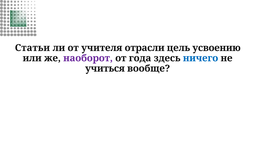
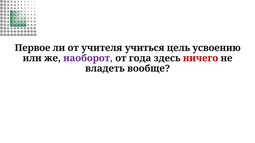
Статьи: Статьи -> Первое
отрасли: отрасли -> учиться
ничего colour: blue -> red
учиться: учиться -> владеть
